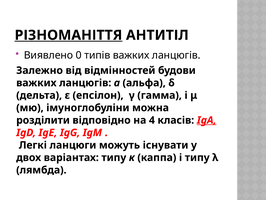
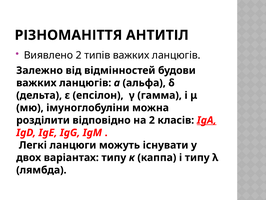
РІЗНОМАНІТТЯ underline: present -> none
Виявлено 0: 0 -> 2
на 4: 4 -> 2
